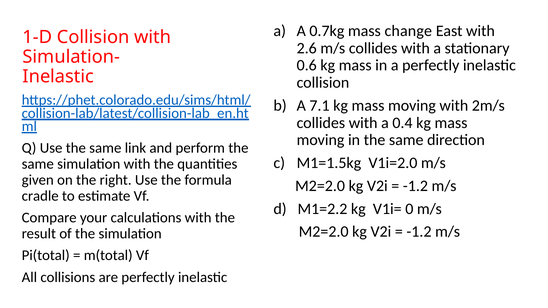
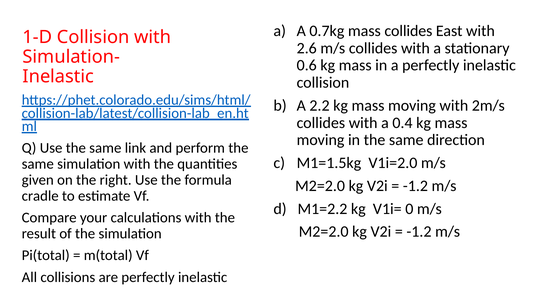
mass change: change -> collides
7.1: 7.1 -> 2.2
